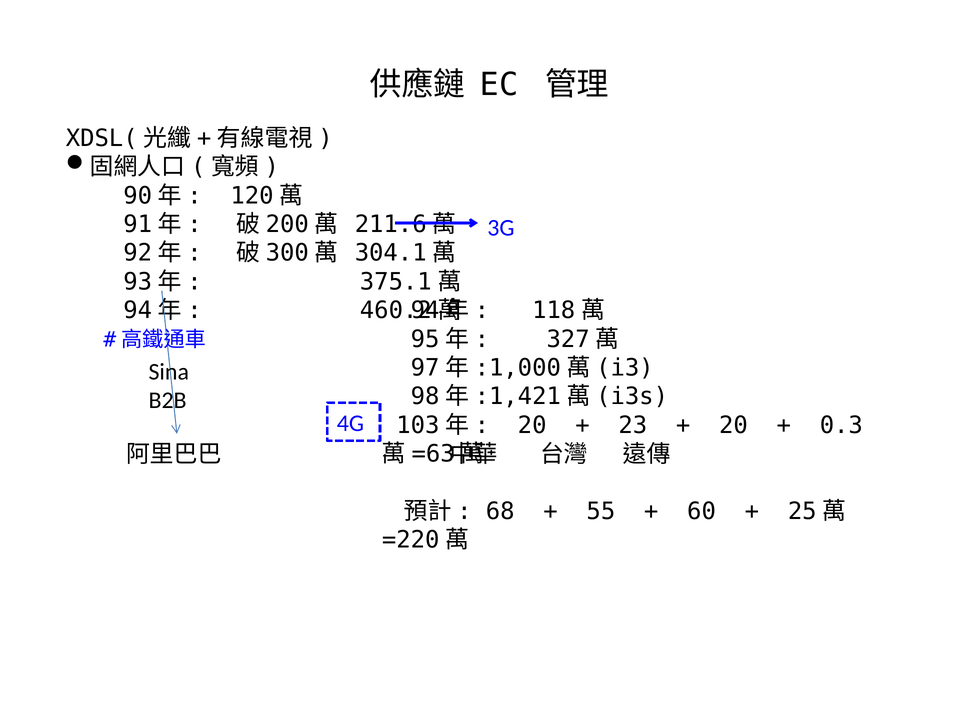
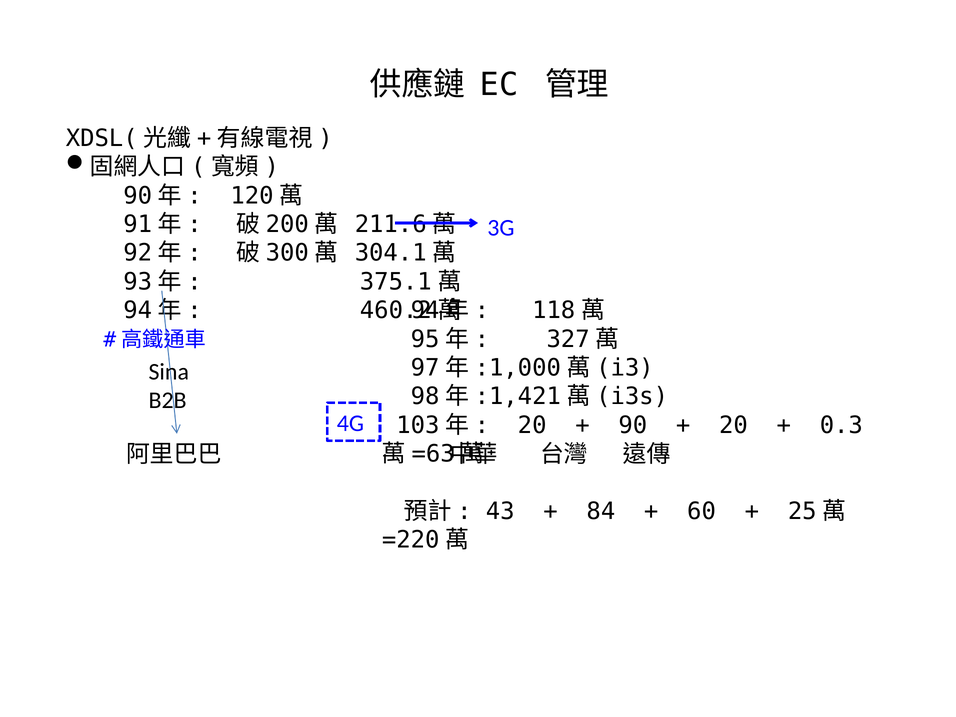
23: 23 -> 90
68: 68 -> 43
55: 55 -> 84
